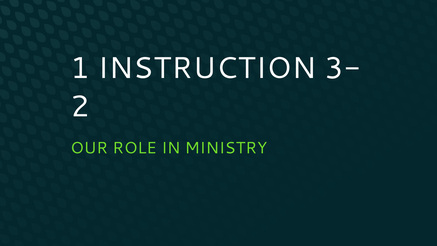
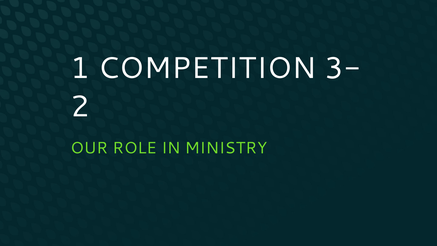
INSTRUCTION: INSTRUCTION -> COMPETITION
